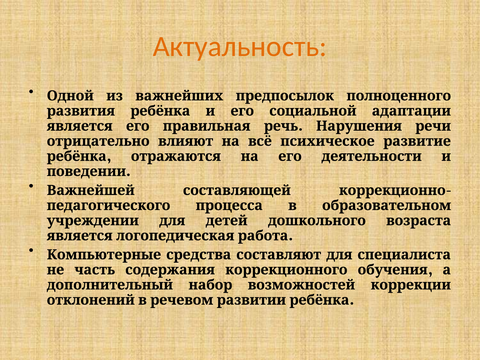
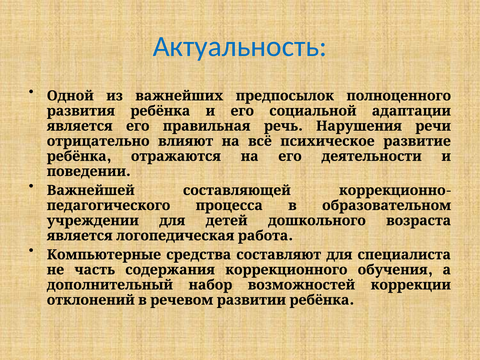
Актуальность colour: orange -> blue
